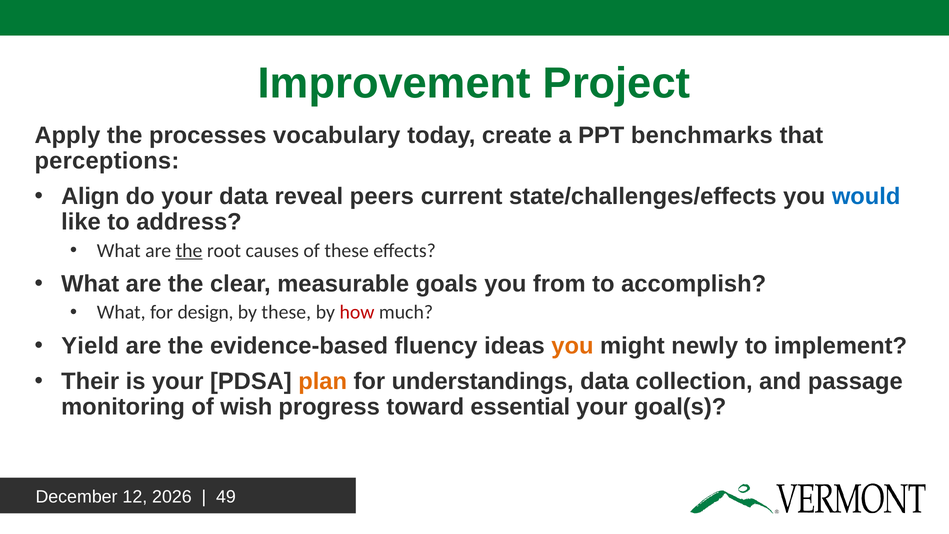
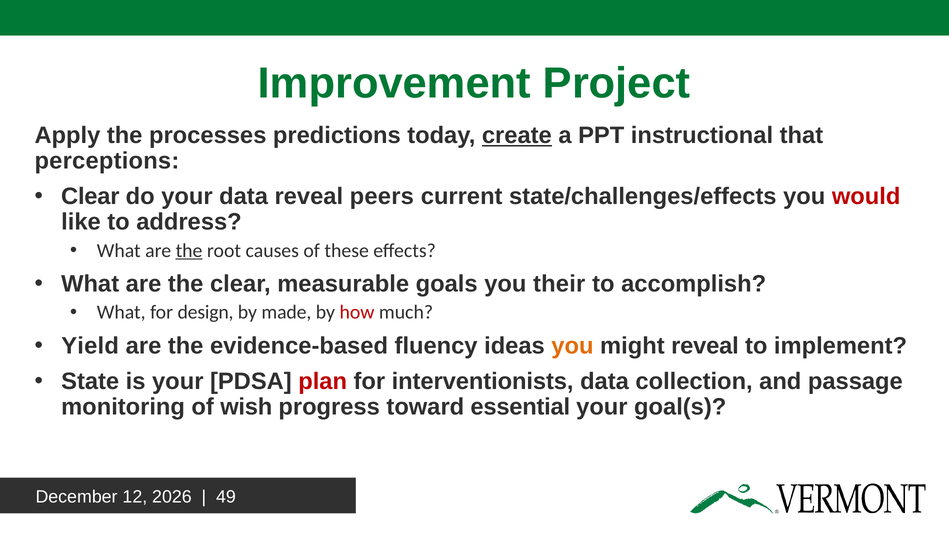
vocabulary: vocabulary -> predictions
create underline: none -> present
benchmarks: benchmarks -> instructional
Align at (90, 196): Align -> Clear
would colour: blue -> red
from: from -> their
by these: these -> made
might newly: newly -> reveal
Their: Their -> State
plan colour: orange -> red
understandings: understandings -> interventionists
